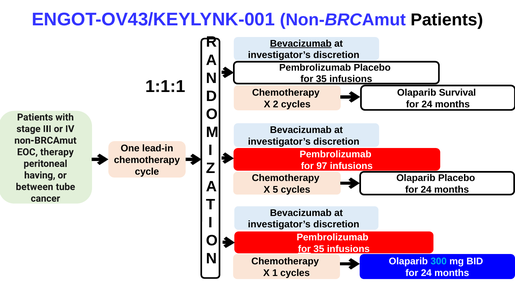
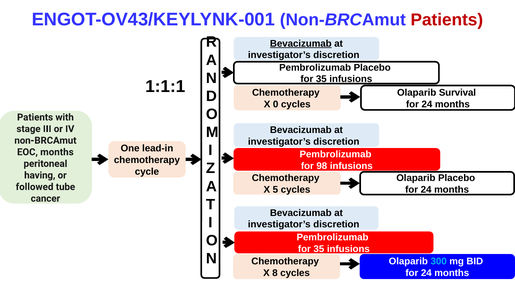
Patients at (447, 20) colour: black -> red
2: 2 -> 0
EOC therapy: therapy -> months
97: 97 -> 98
between: between -> followed
for at (304, 249) underline: present -> none
1: 1 -> 8
